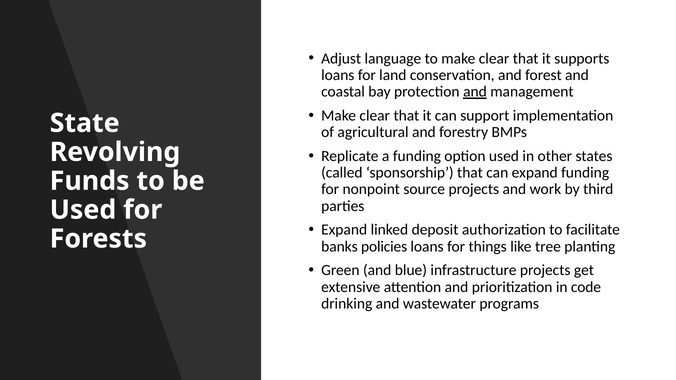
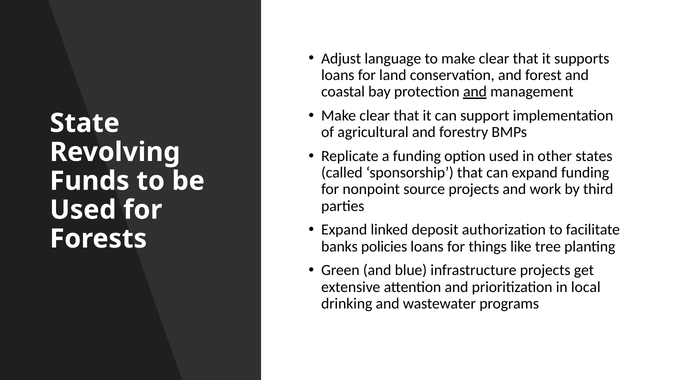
code: code -> local
